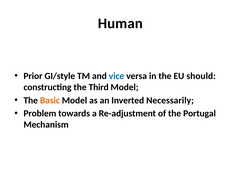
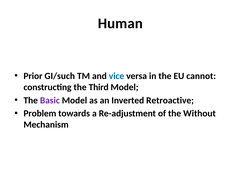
GI/style: GI/style -> GI/such
should: should -> cannot
Basic colour: orange -> purple
Necessarily: Necessarily -> Retroactive
Portugal: Portugal -> Without
